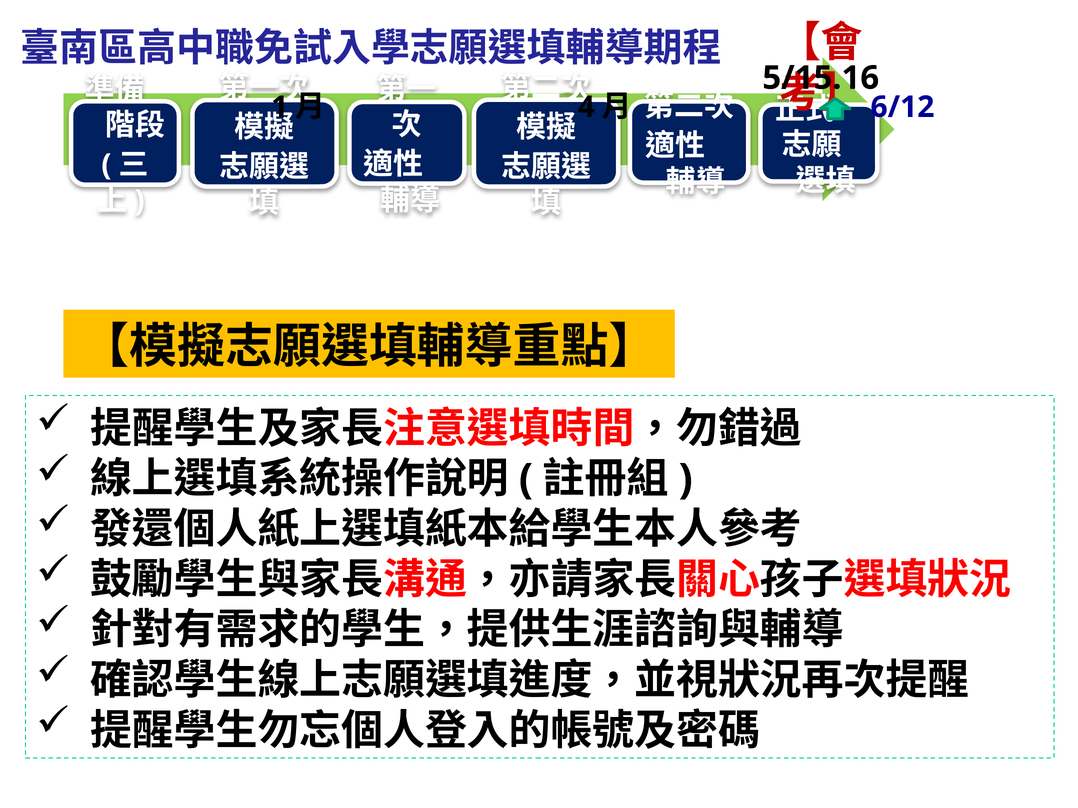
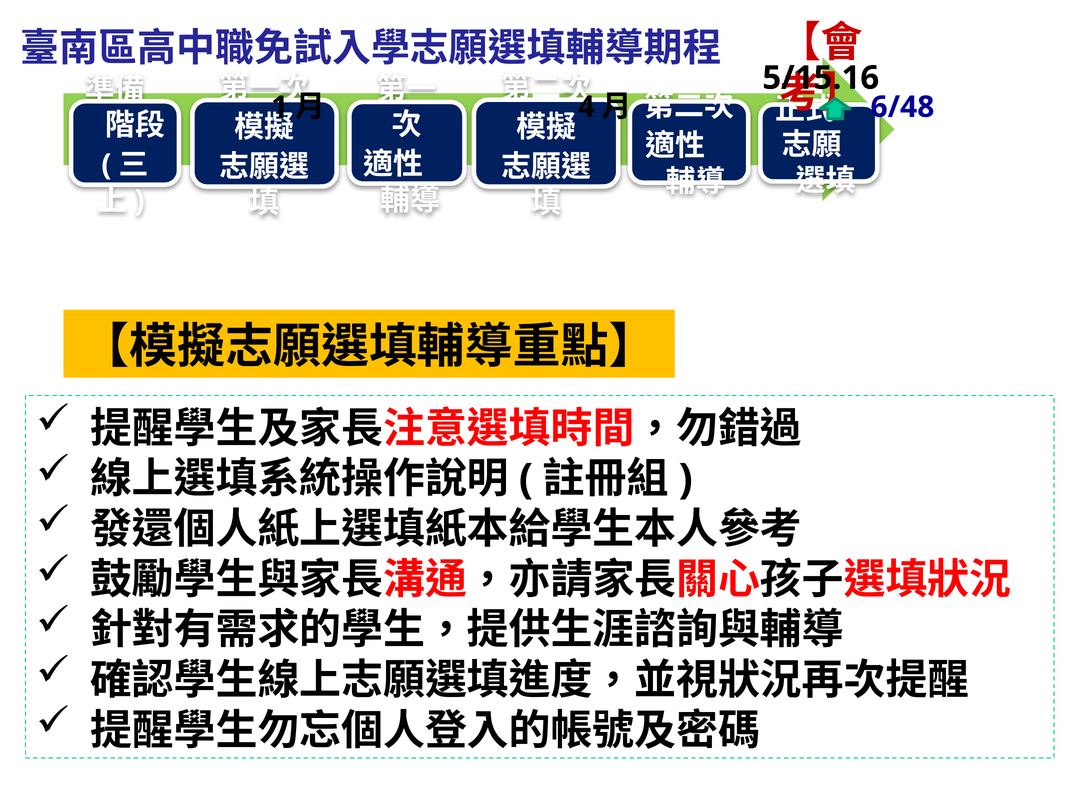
6/12: 6/12 -> 6/48
